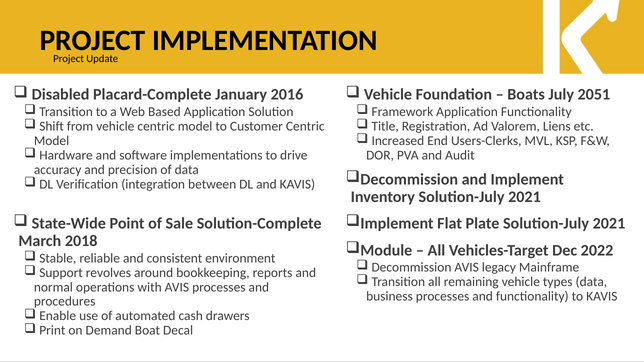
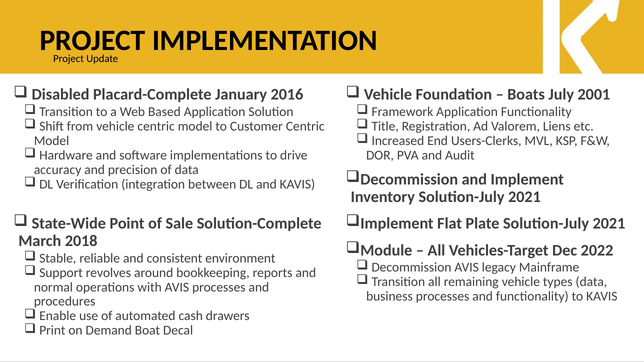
2051: 2051 -> 2001
